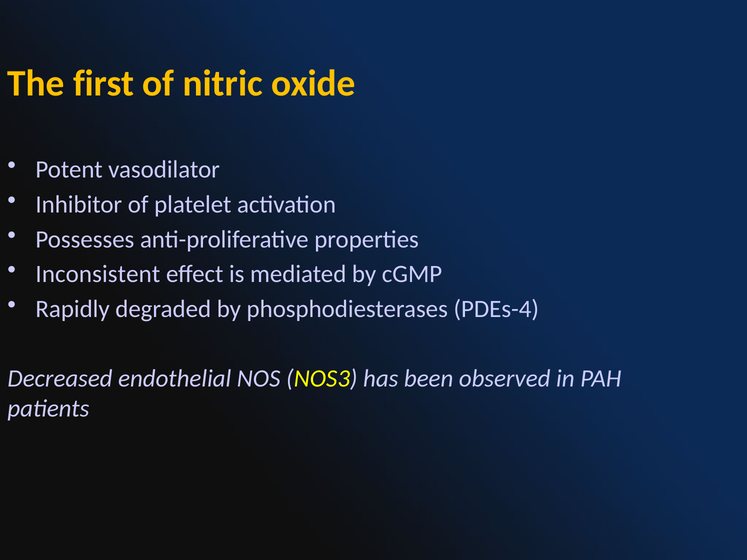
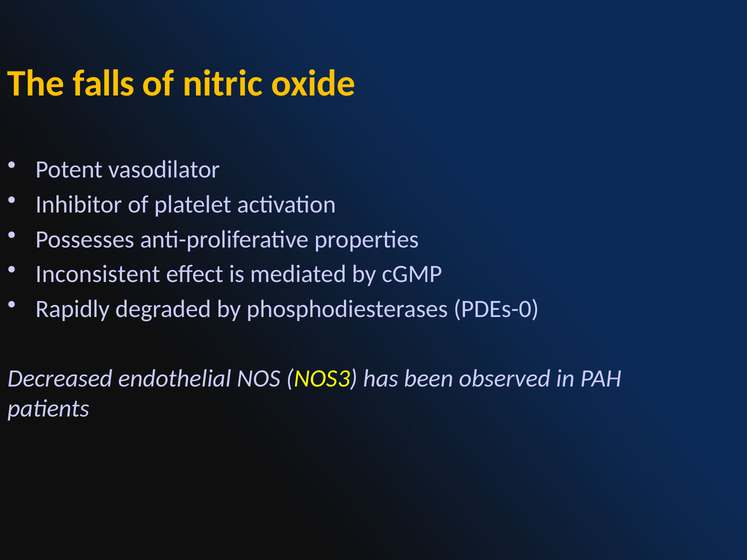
first: first -> falls
PDEs-4: PDEs-4 -> PDEs-0
